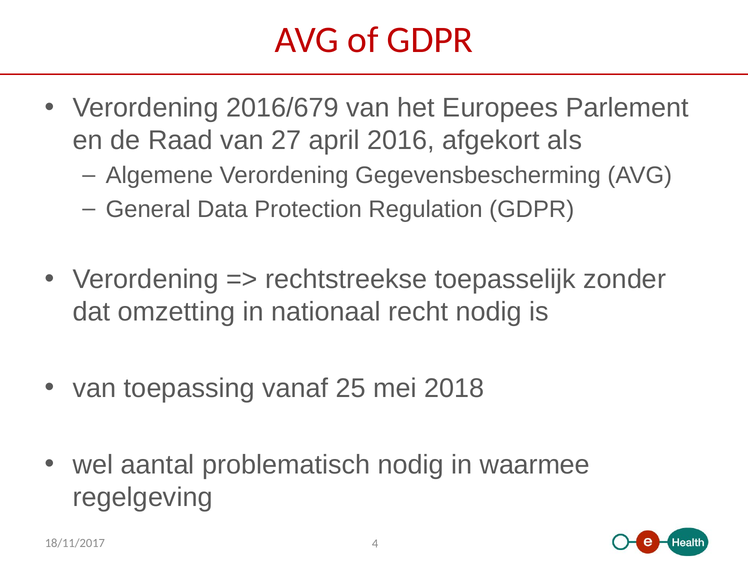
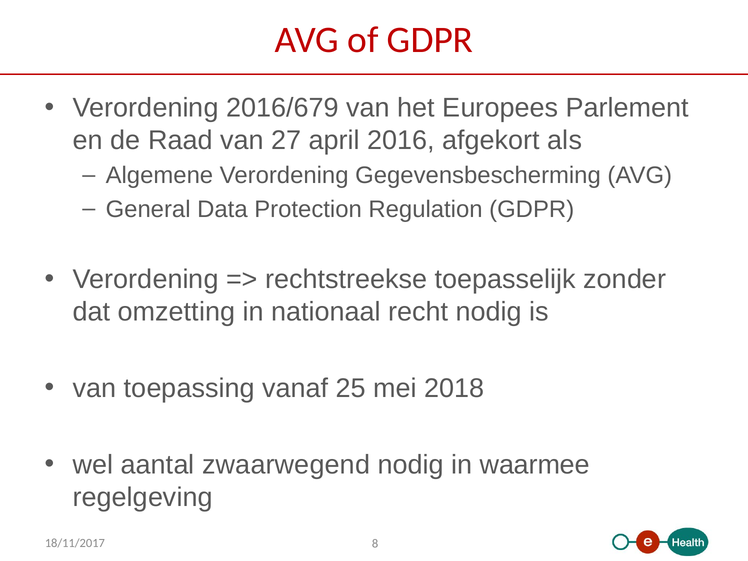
problematisch: problematisch -> zwaarwegend
4: 4 -> 8
